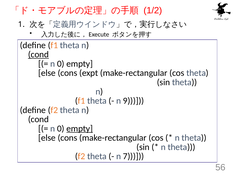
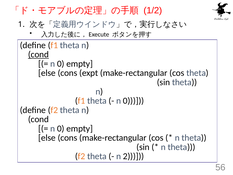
9 at (134, 101): 9 -> 0
empty at (80, 128) underline: present -> none
7: 7 -> 2
